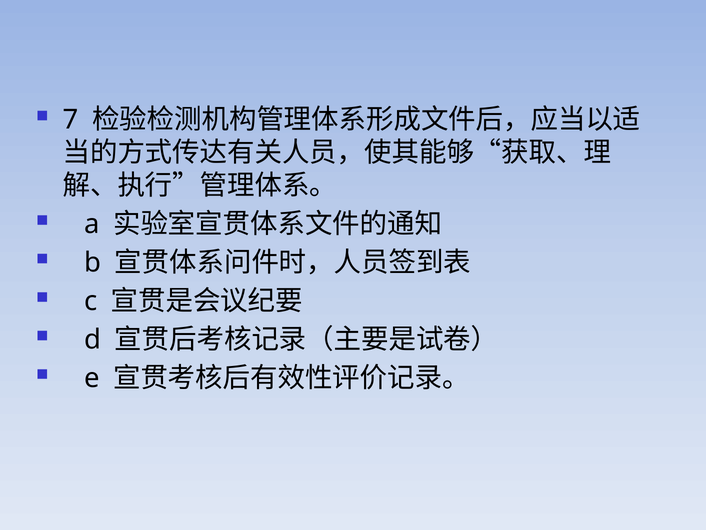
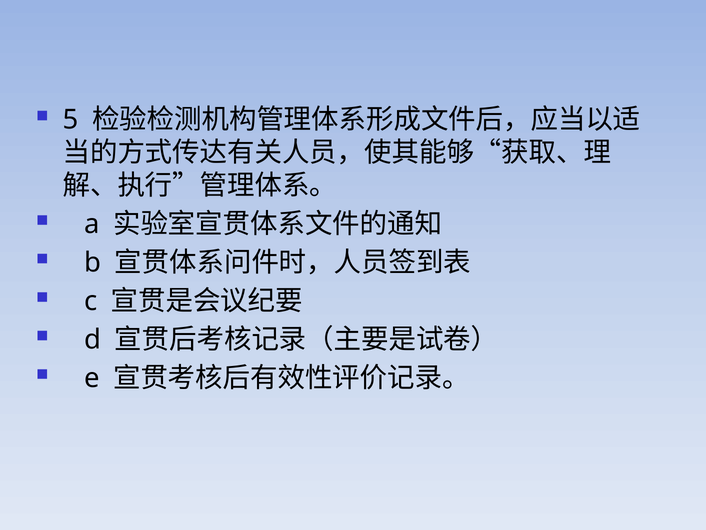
7: 7 -> 5
